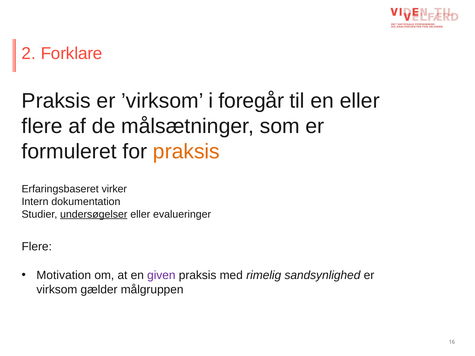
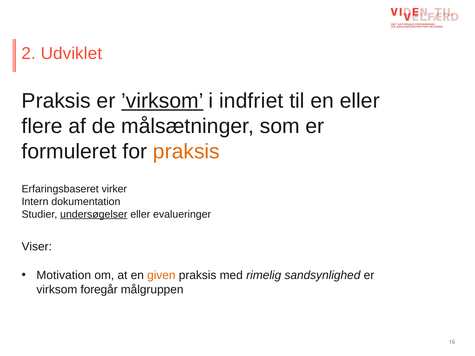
Forklare: Forklare -> Udviklet
’virksom underline: none -> present
foregår: foregår -> indfriet
Flere at (37, 247): Flere -> Viser
given colour: purple -> orange
gælder: gælder -> foregår
